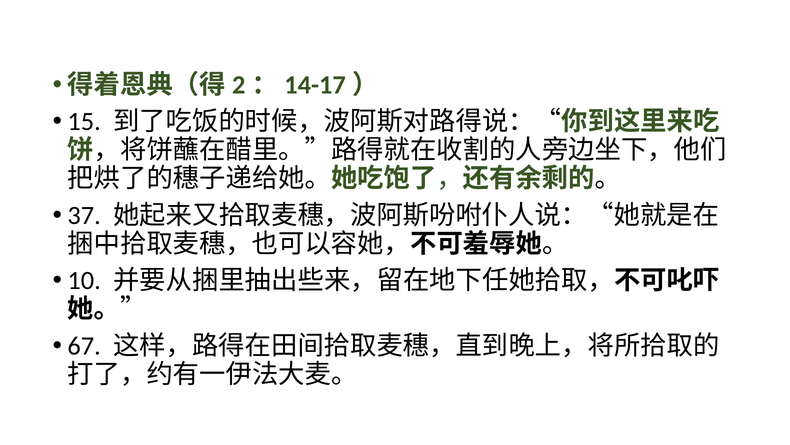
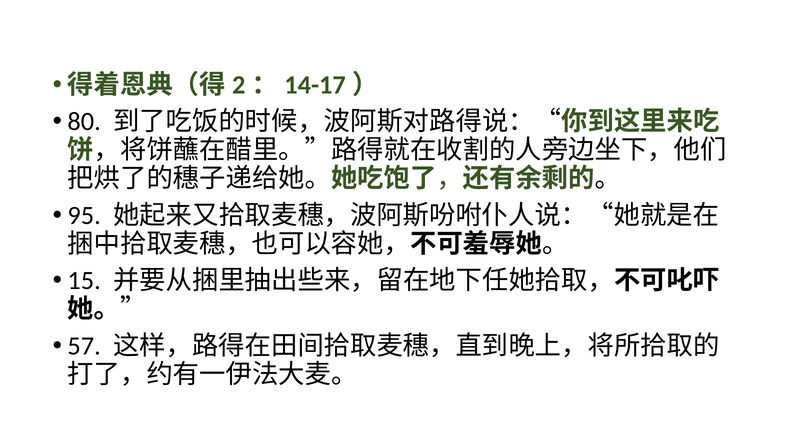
15: 15 -> 80
37: 37 -> 95
10: 10 -> 15
67: 67 -> 57
